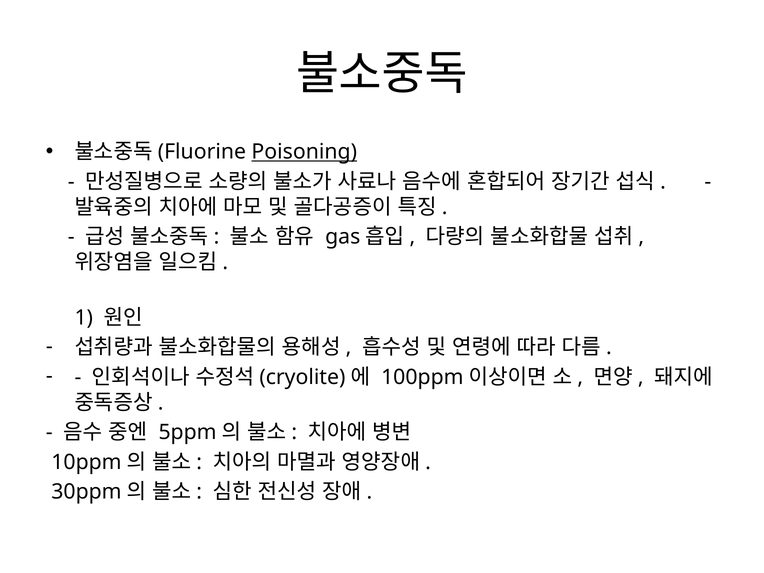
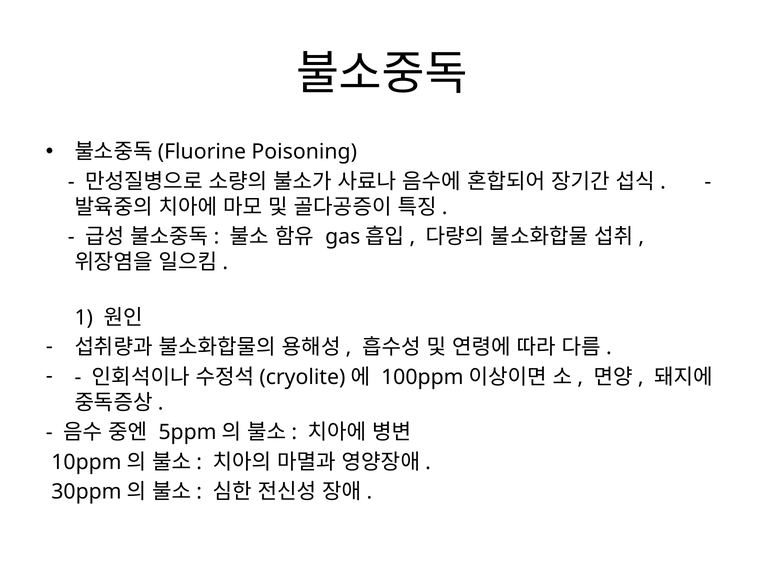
Poisoning underline: present -> none
